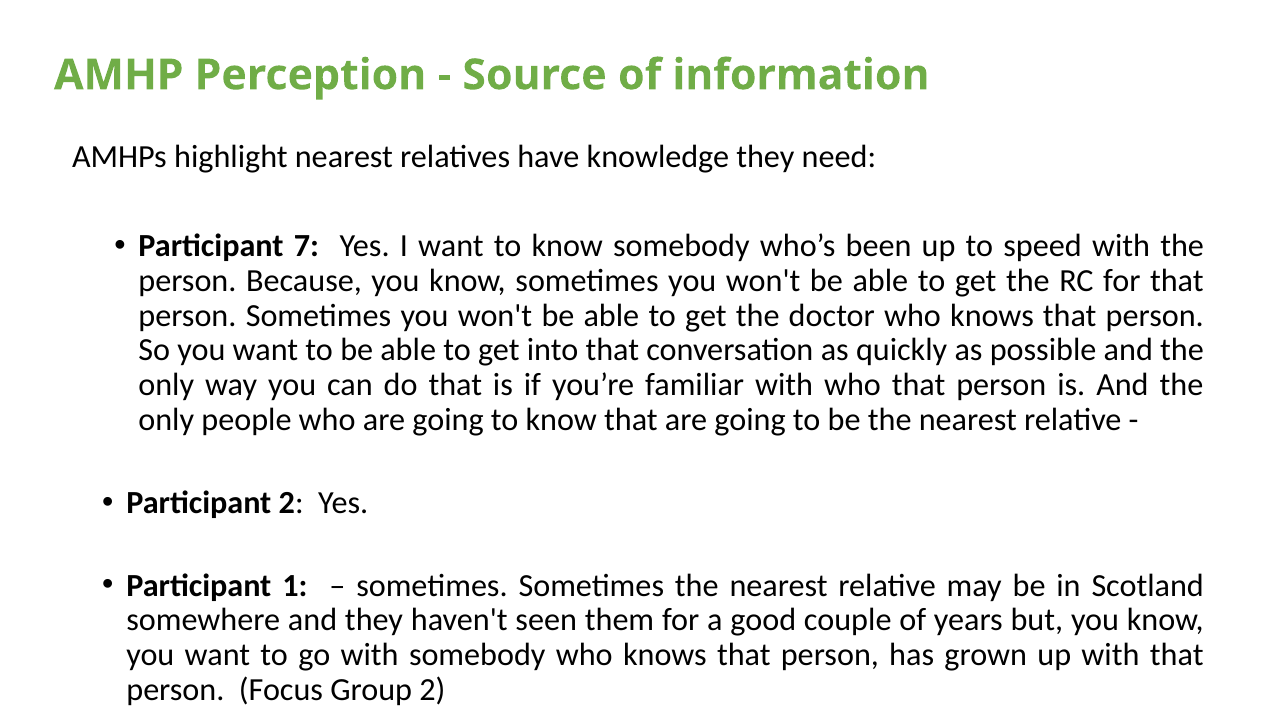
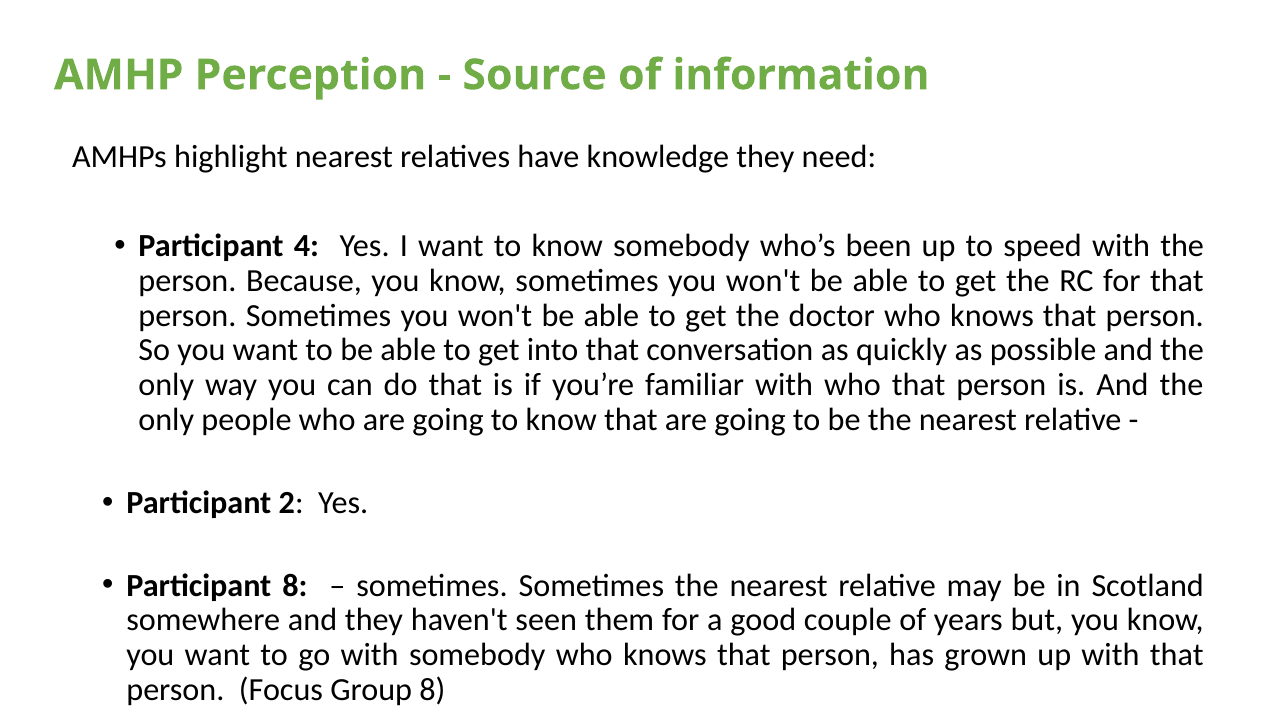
7: 7 -> 4
Participant 1: 1 -> 8
Group 2: 2 -> 8
